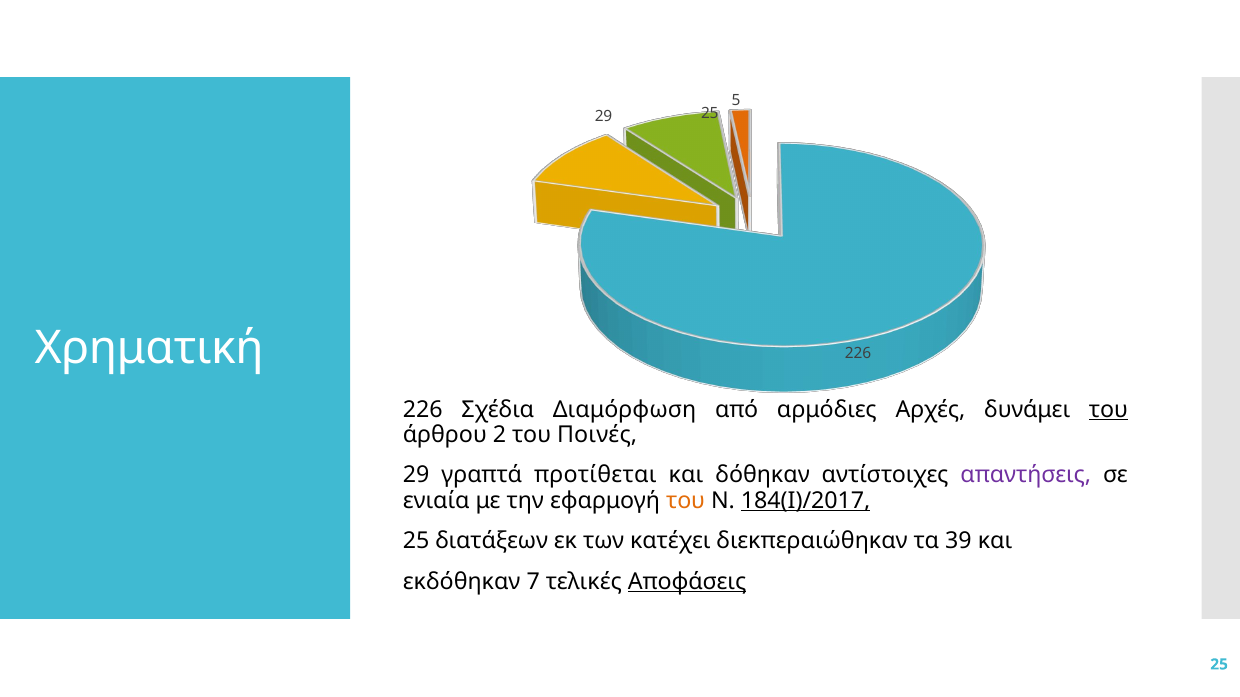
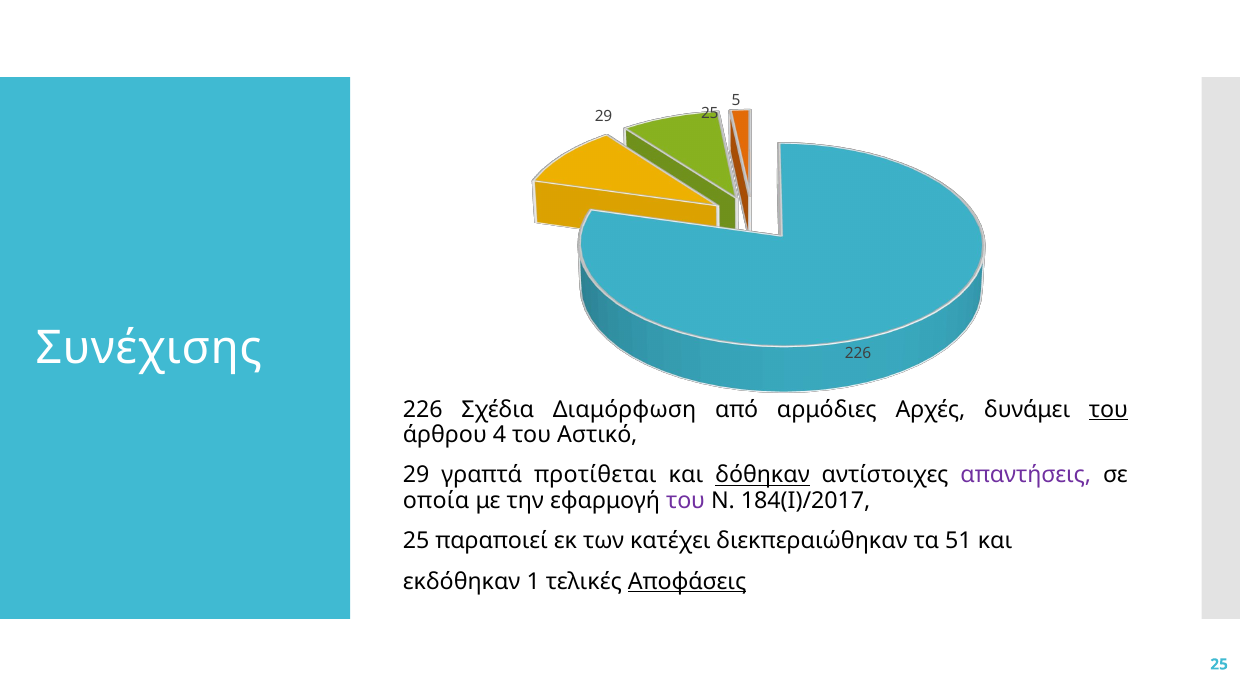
Χρηματική: Χρηματική -> Συνέχισης
2: 2 -> 4
Ποινές: Ποινές -> Αστικό
δόθηκαν underline: none -> present
ενιαία: ενιαία -> οποία
του at (686, 501) colour: orange -> purple
184(Ι)/2017 underline: present -> none
διατάξεων: διατάξεων -> παραποιεί
39: 39 -> 51
7: 7 -> 1
